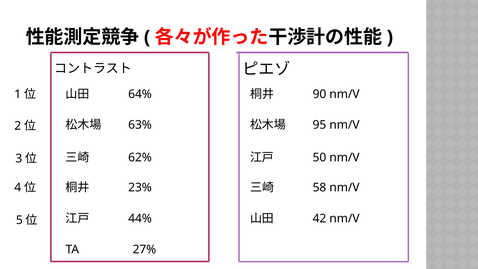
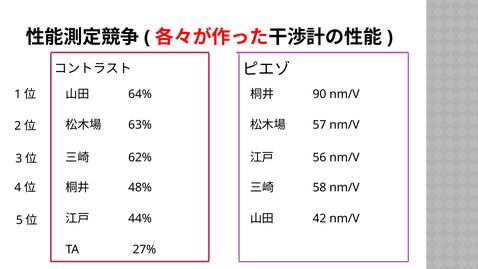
95: 95 -> 57
50: 50 -> 56
23%: 23% -> 48%
